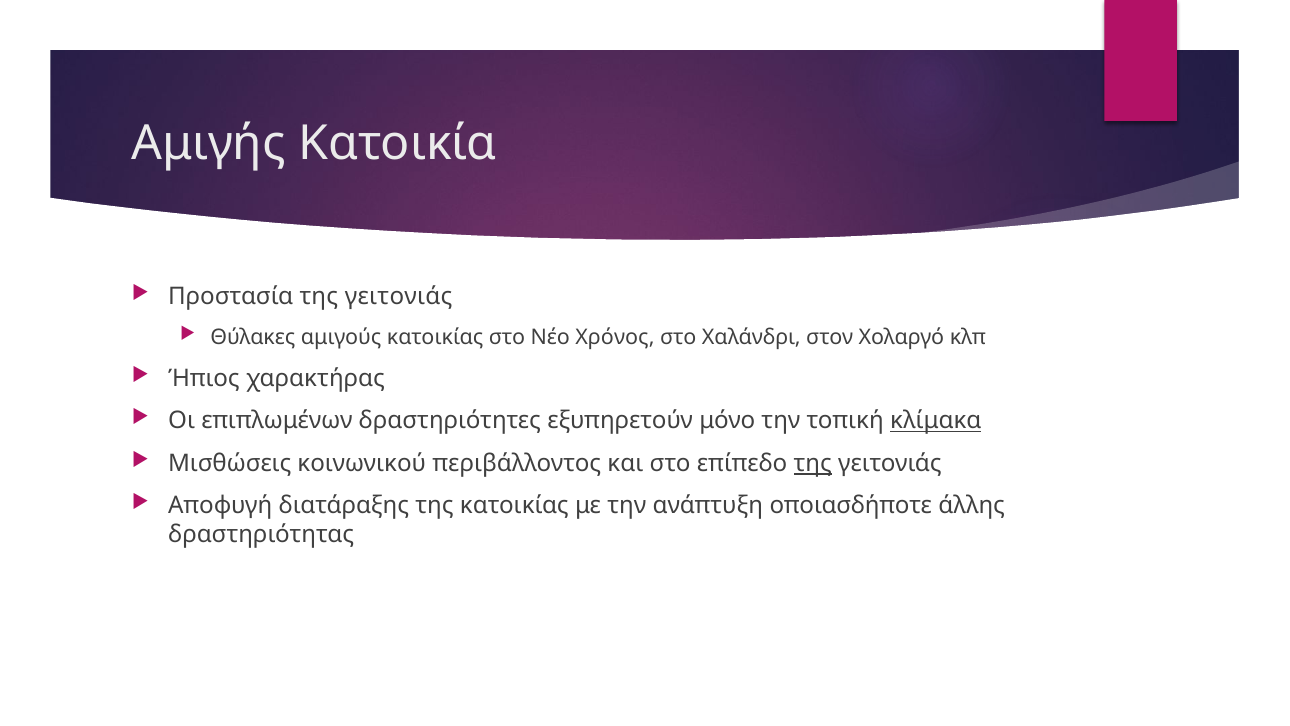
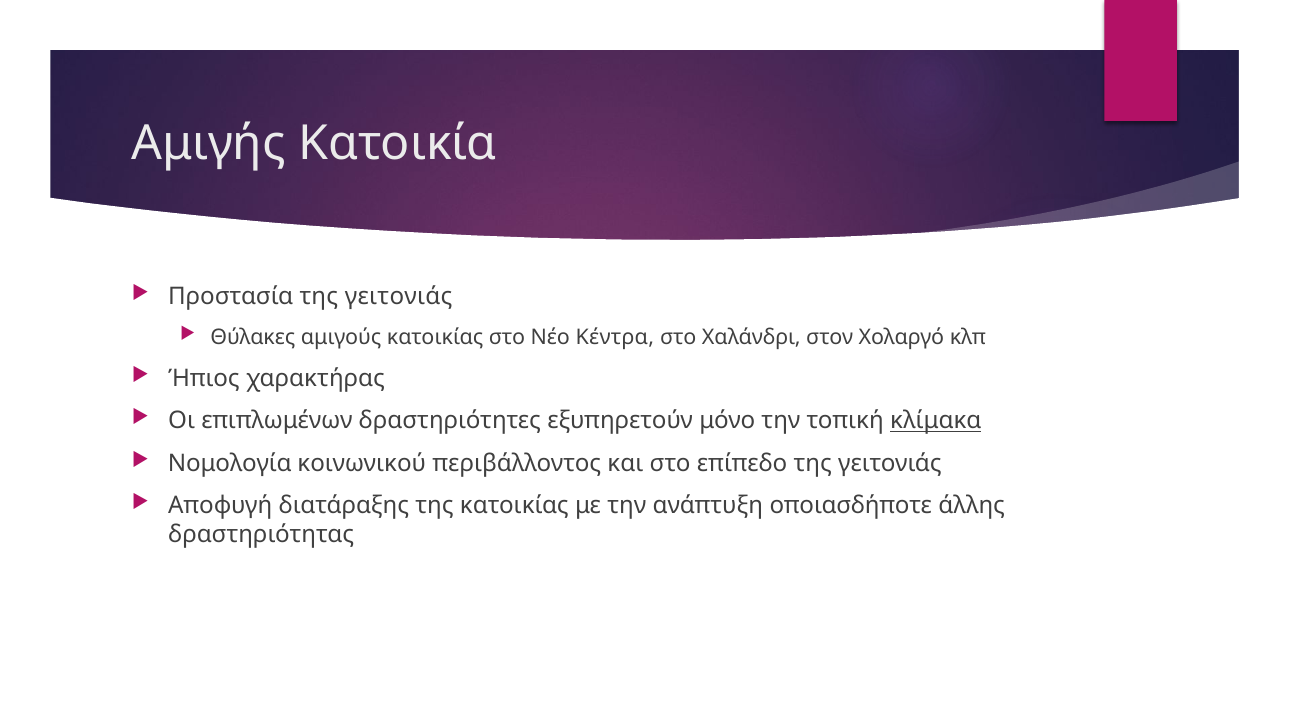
Χρόνος: Χρόνος -> Κέντρα
Μισθώσεις: Μισθώσεις -> Νομολογία
της at (813, 463) underline: present -> none
